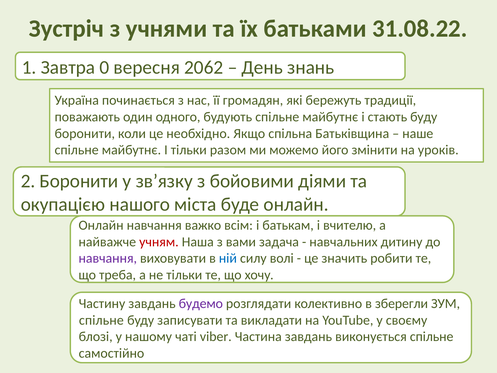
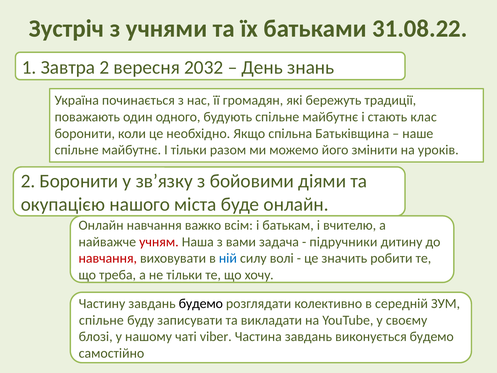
Завтра 0: 0 -> 2
2062: 2062 -> 2032
стають буду: буду -> клас
навчальних: навчальних -> підручники
навчання at (108, 258) colour: purple -> red
будемо at (201, 303) colour: purple -> black
зберегли: зберегли -> середній
виконується спільне: спільне -> будемо
